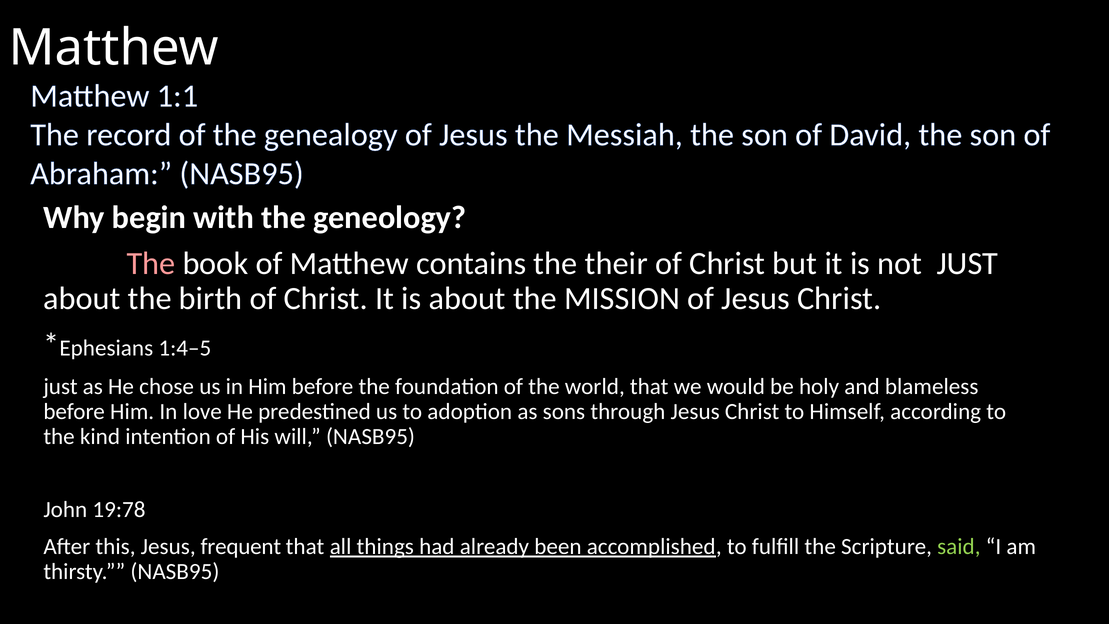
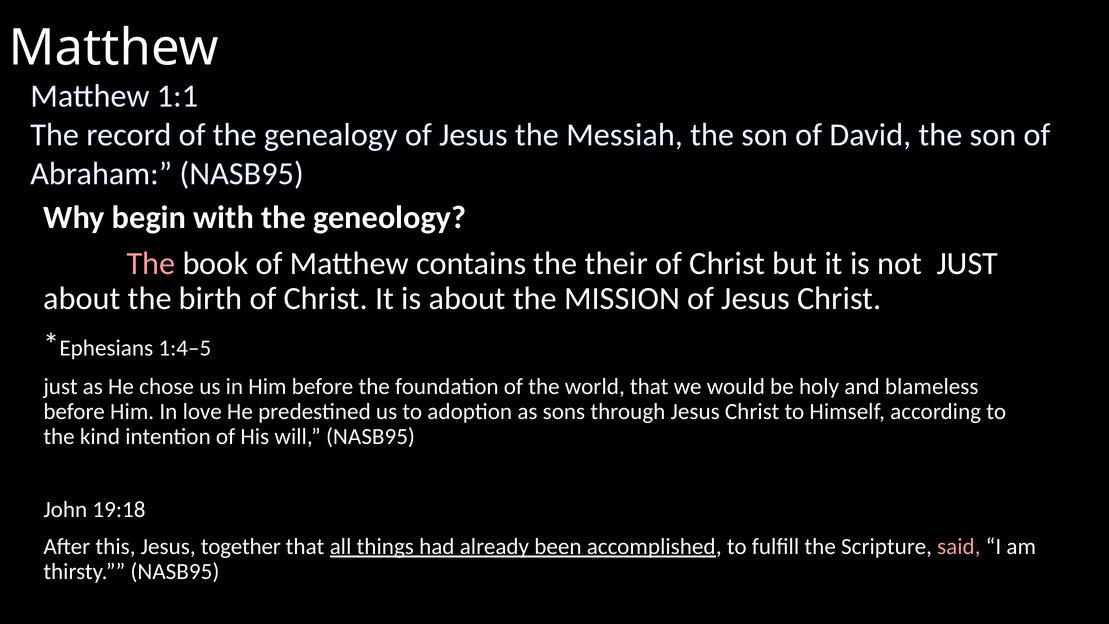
19:78: 19:78 -> 19:18
frequent: frequent -> together
said colour: light green -> pink
